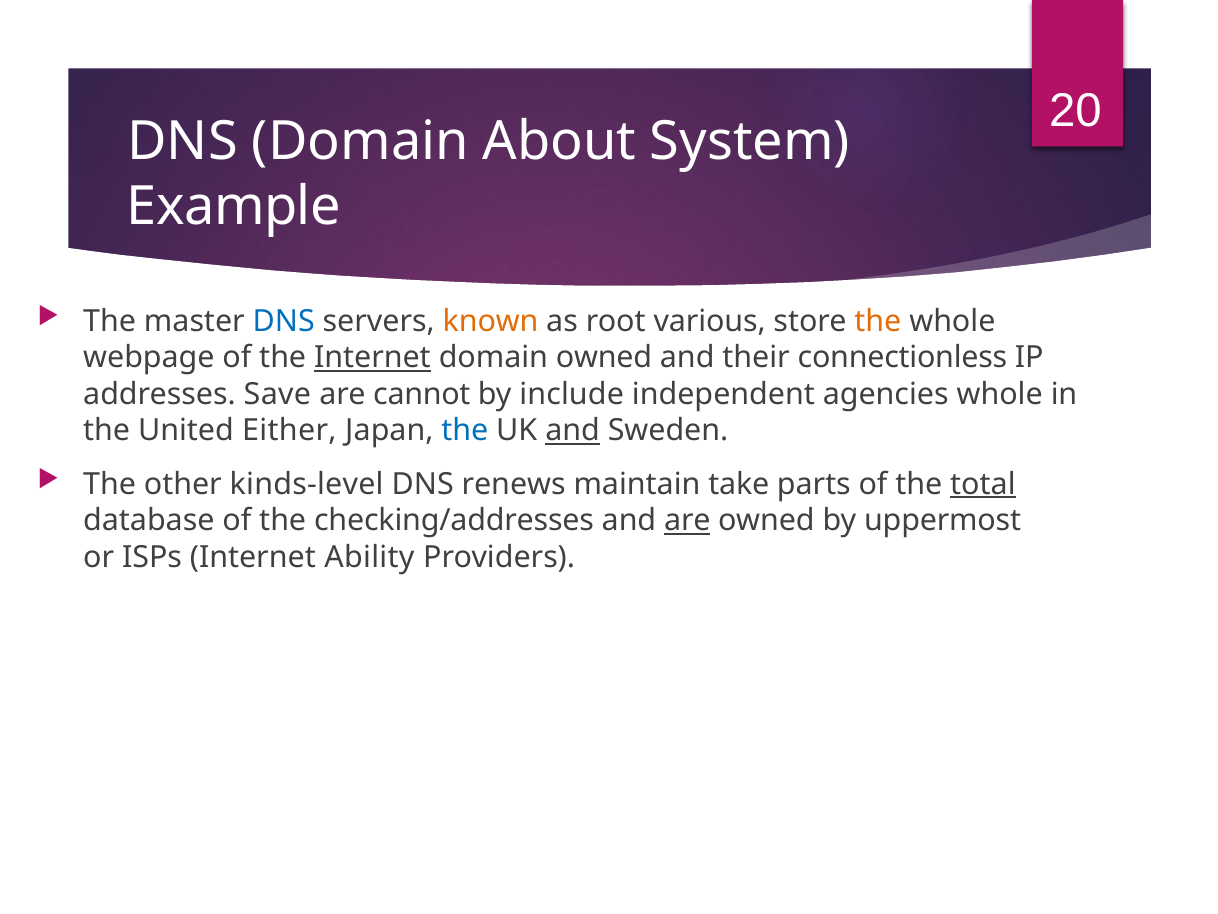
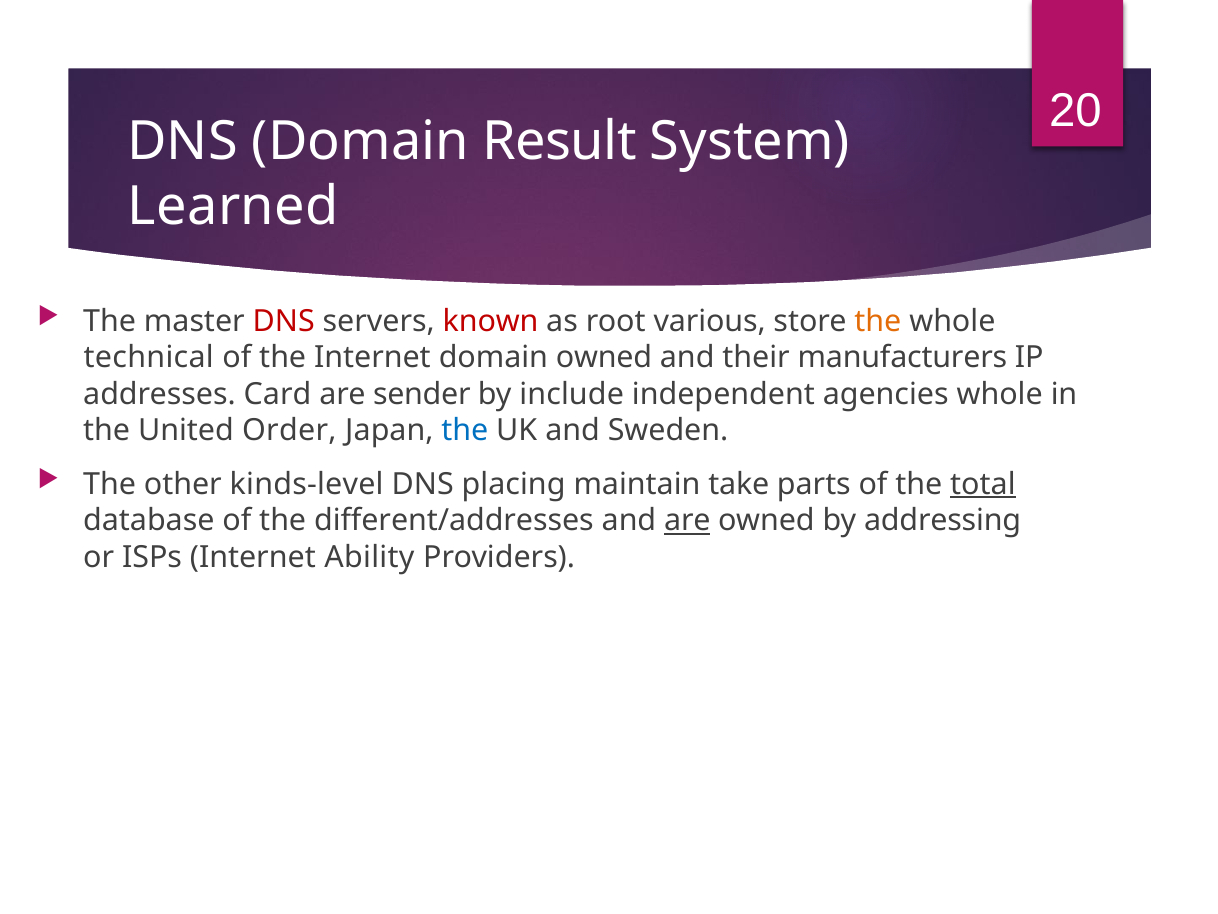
About: About -> Result
Example: Example -> Learned
DNS at (284, 321) colour: blue -> red
known colour: orange -> red
webpage: webpage -> technical
Internet at (372, 357) underline: present -> none
connectionless: connectionless -> manufacturers
Save: Save -> Card
cannot: cannot -> sender
Either: Either -> Order
and at (573, 430) underline: present -> none
renews: renews -> placing
checking/addresses: checking/addresses -> different/addresses
uppermost: uppermost -> addressing
